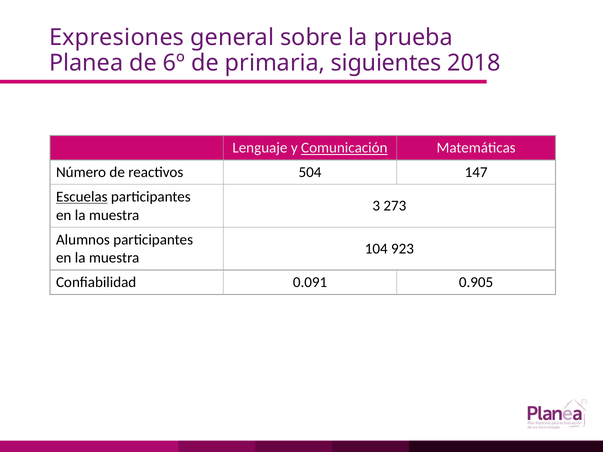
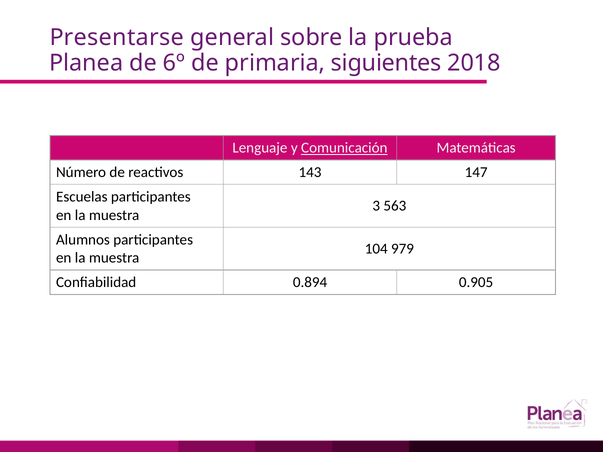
Expresiones: Expresiones -> Presentarse
504: 504 -> 143
Escuelas underline: present -> none
273: 273 -> 563
923: 923 -> 979
0.091: 0.091 -> 0.894
